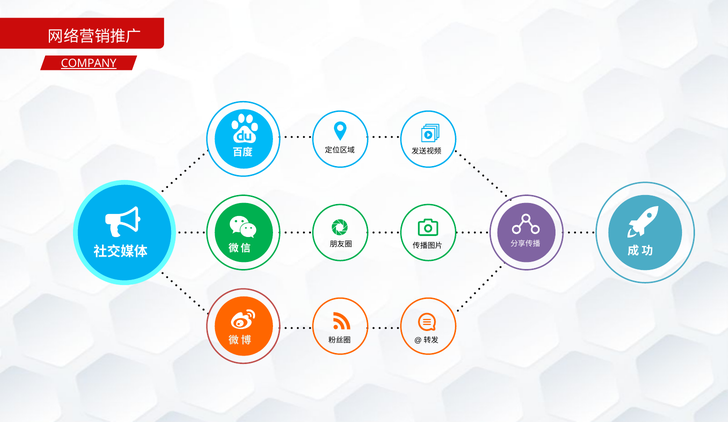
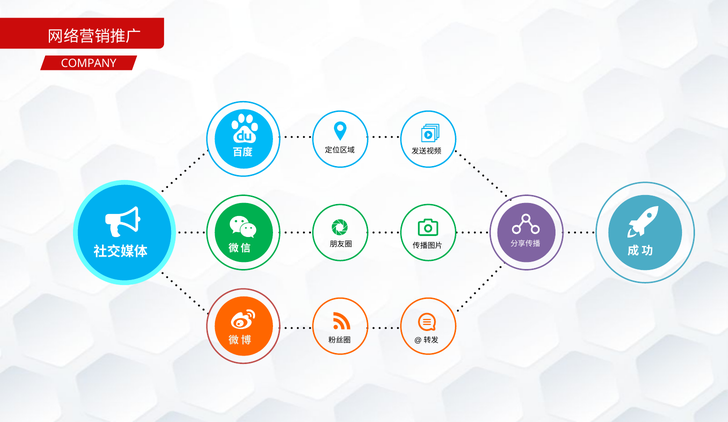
COMPANY underline: present -> none
